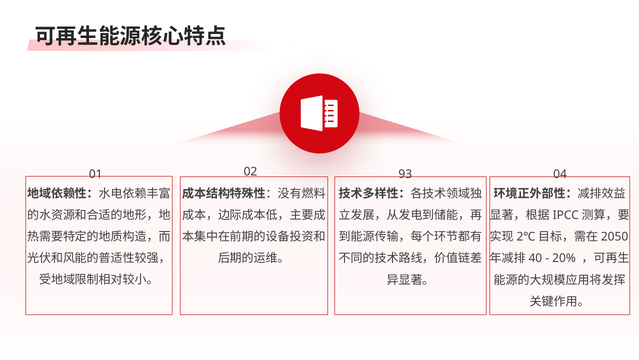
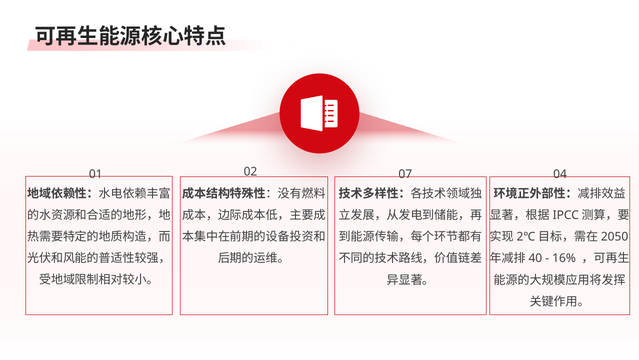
93: 93 -> 07
20%: 20% -> 16%
